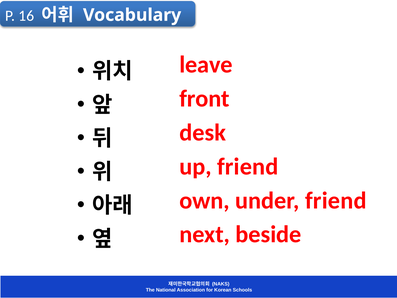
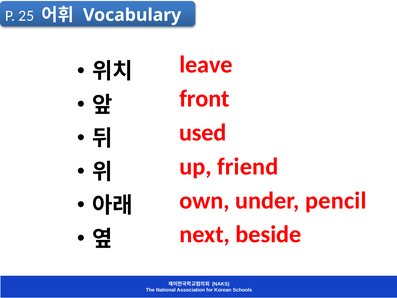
16: 16 -> 25
desk: desk -> used
under friend: friend -> pencil
